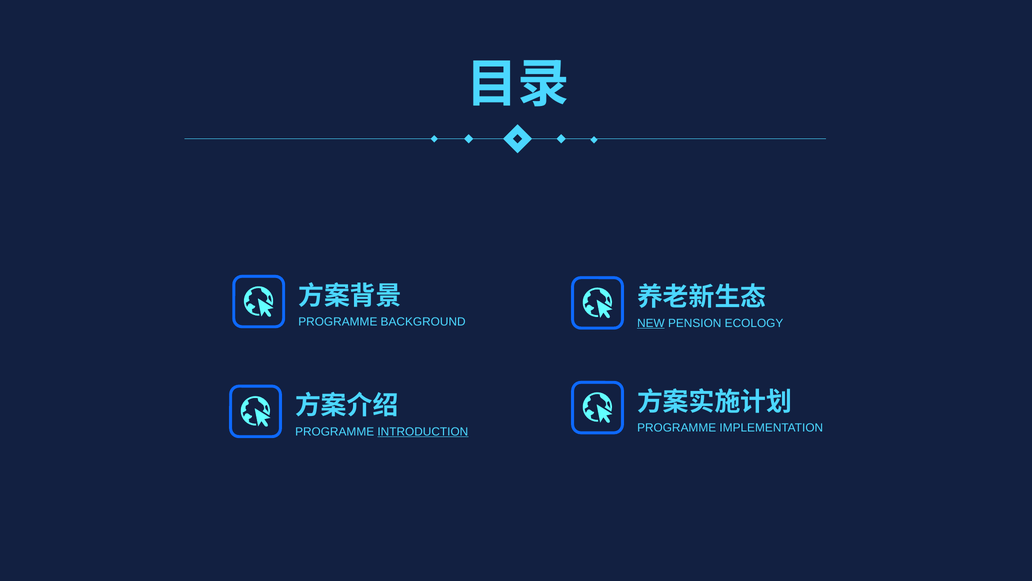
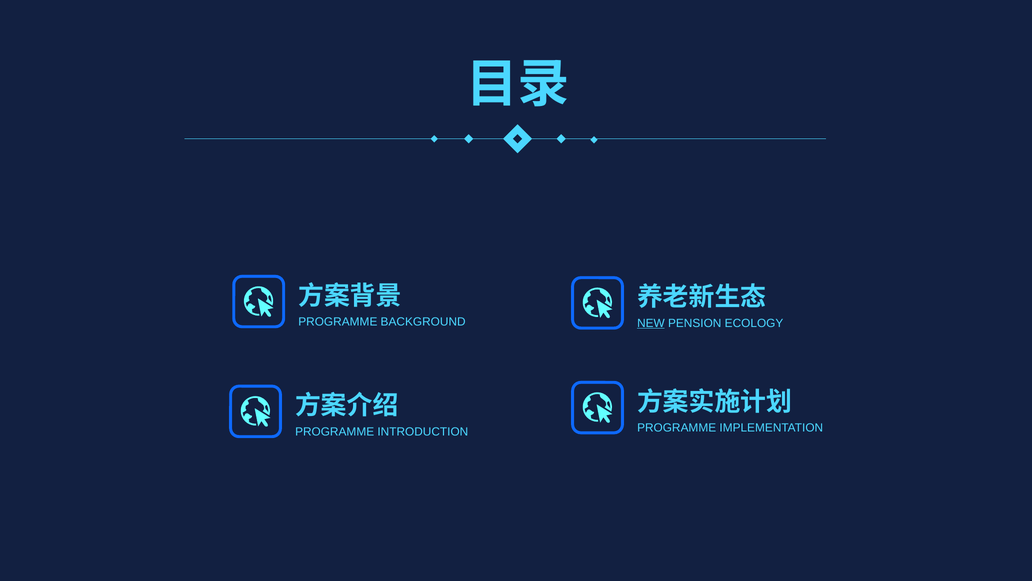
INTRODUCTION underline: present -> none
